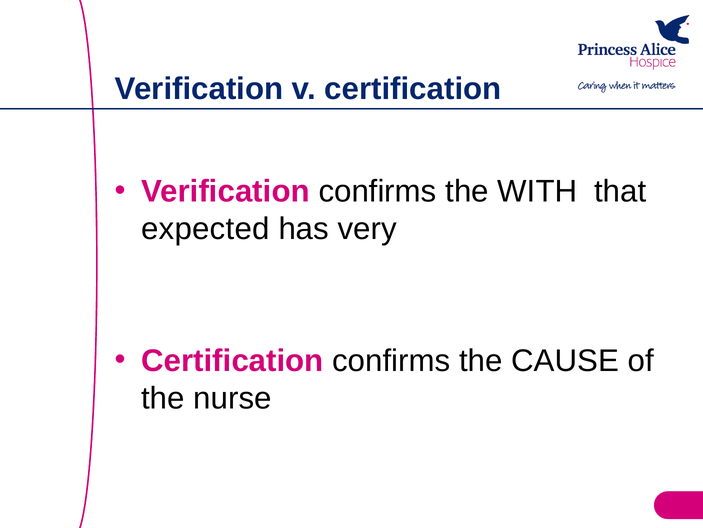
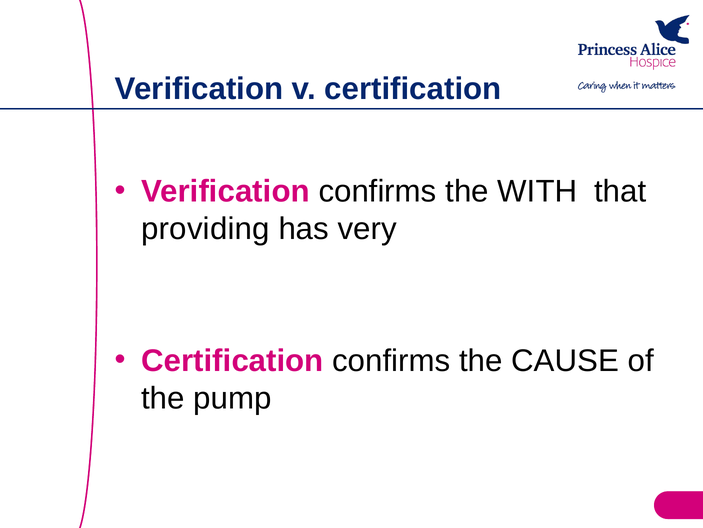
expected: expected -> providing
nurse: nurse -> pump
